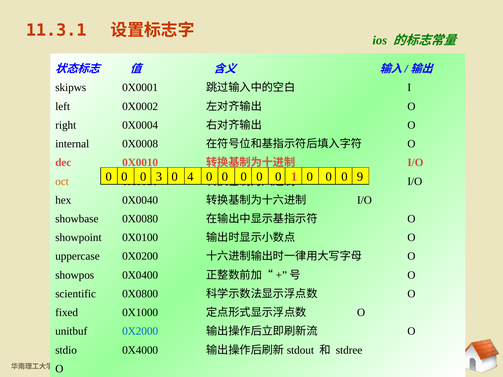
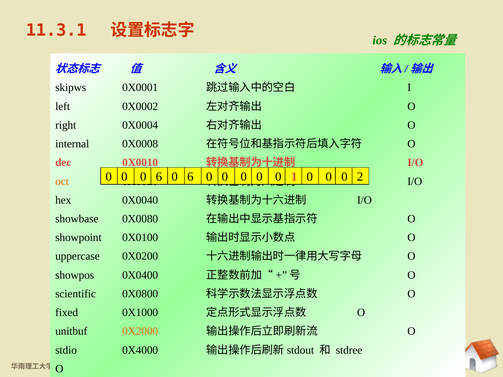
3 at (159, 177): 3 -> 6
4 at (190, 177): 4 -> 6
9: 9 -> 2
0X2000 colour: blue -> orange
